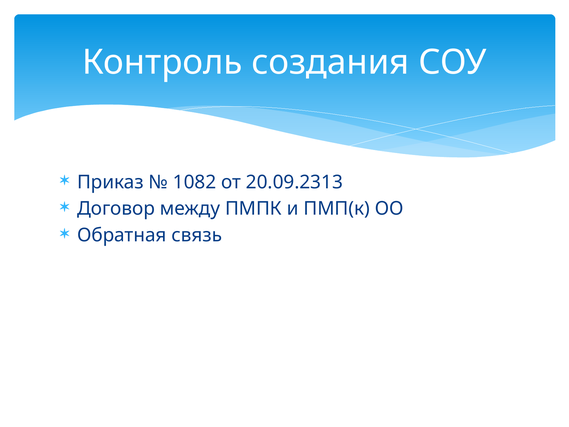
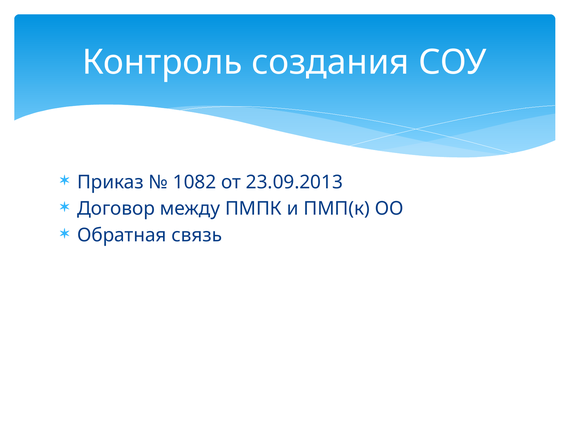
20.09.2313: 20.09.2313 -> 23.09.2013
